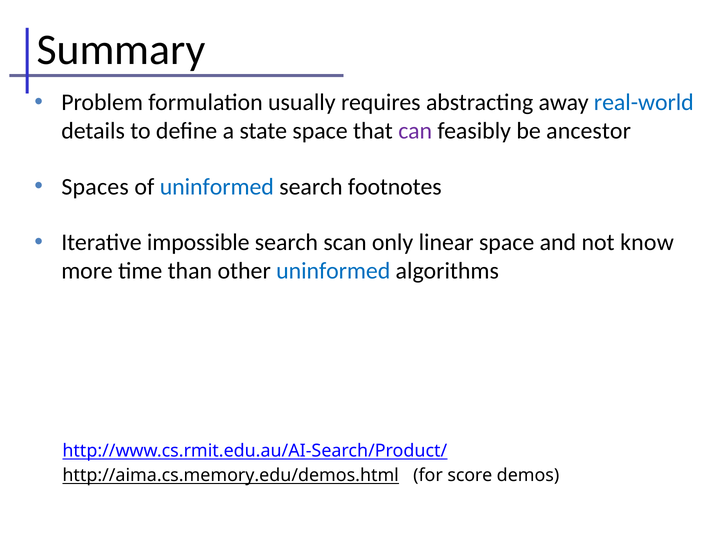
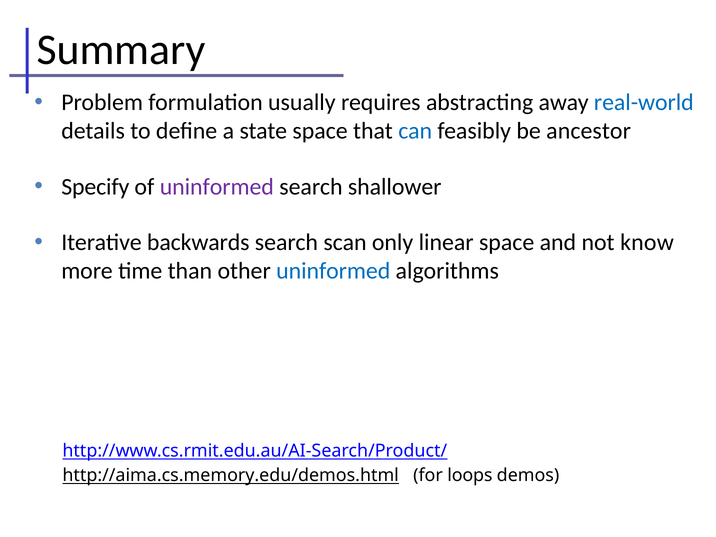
can colour: purple -> blue
Spaces: Spaces -> Specify
uninformed at (217, 187) colour: blue -> purple
footnotes: footnotes -> shallower
impossible: impossible -> backwards
score: score -> loops
